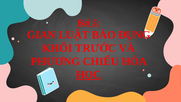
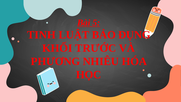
GIAN: GIAN -> TINH
CHIẾU: CHIẾU -> NHIÊU
HỌC underline: present -> none
